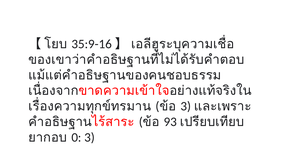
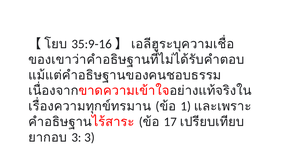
3 at (186, 106): 3 -> 1
93: 93 -> 17
0 at (76, 138): 0 -> 3
